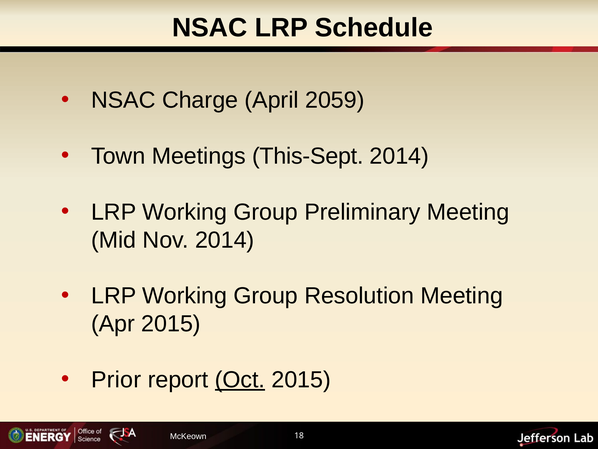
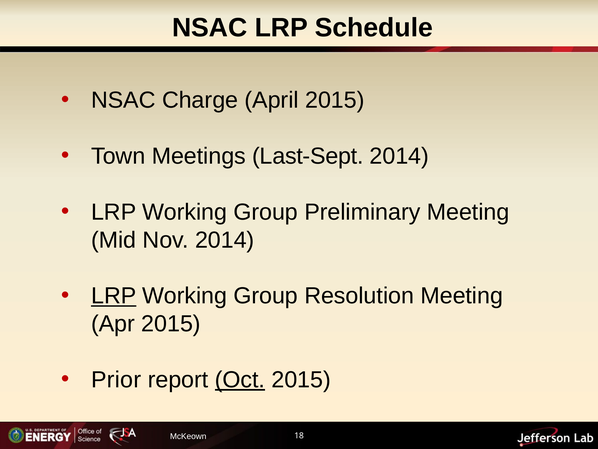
April 2059: 2059 -> 2015
This-Sept: This-Sept -> Last-Sept
LRP at (114, 296) underline: none -> present
